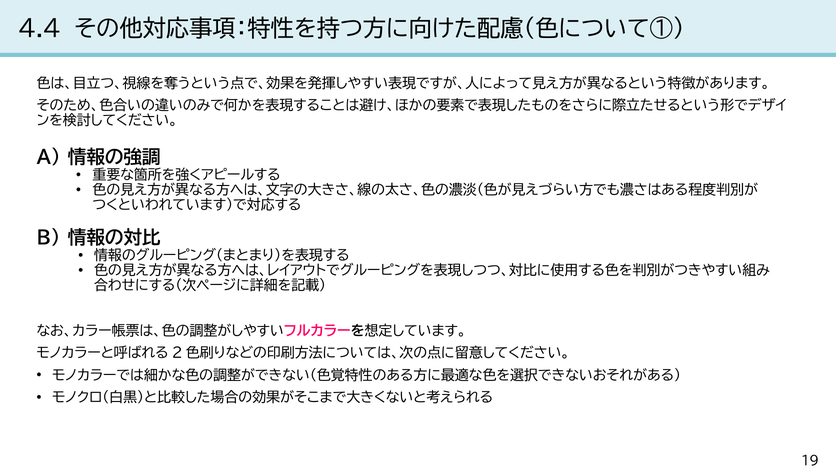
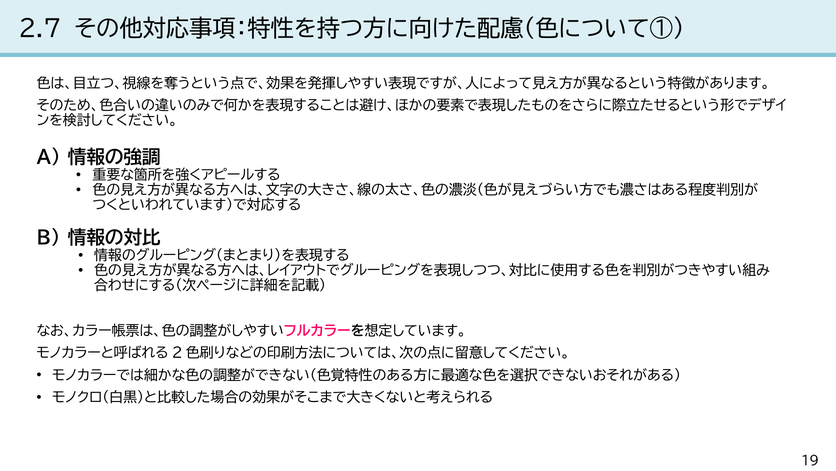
4.4: 4.4 -> 2.7
